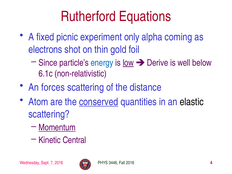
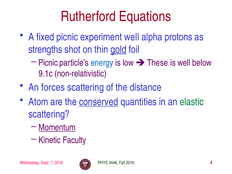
experiment only: only -> well
coming: coming -> protons
electrons: electrons -> strengths
gold underline: none -> present
Since at (48, 63): Since -> Picnic
low underline: present -> none
Derive: Derive -> These
6.1c: 6.1c -> 9.1c
elastic colour: black -> green
Central: Central -> Faculty
